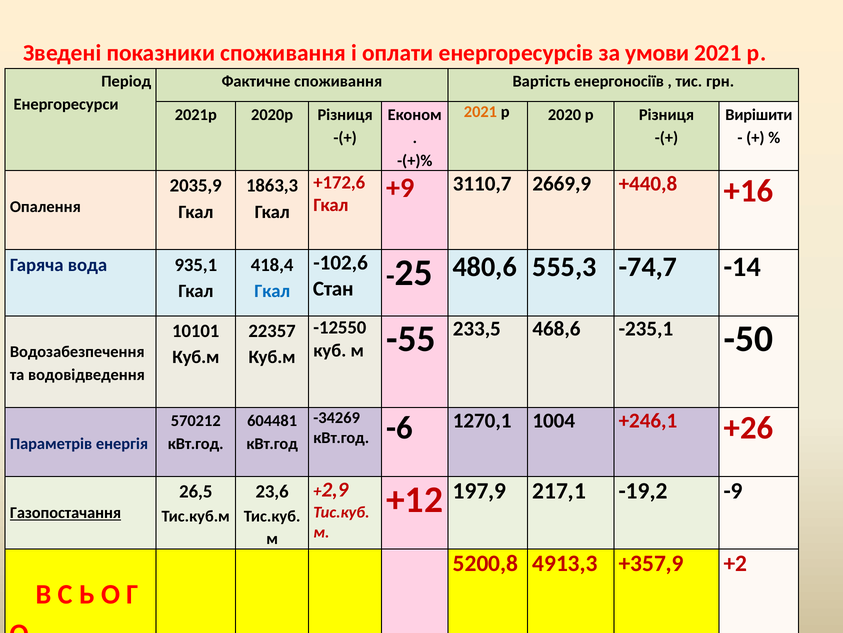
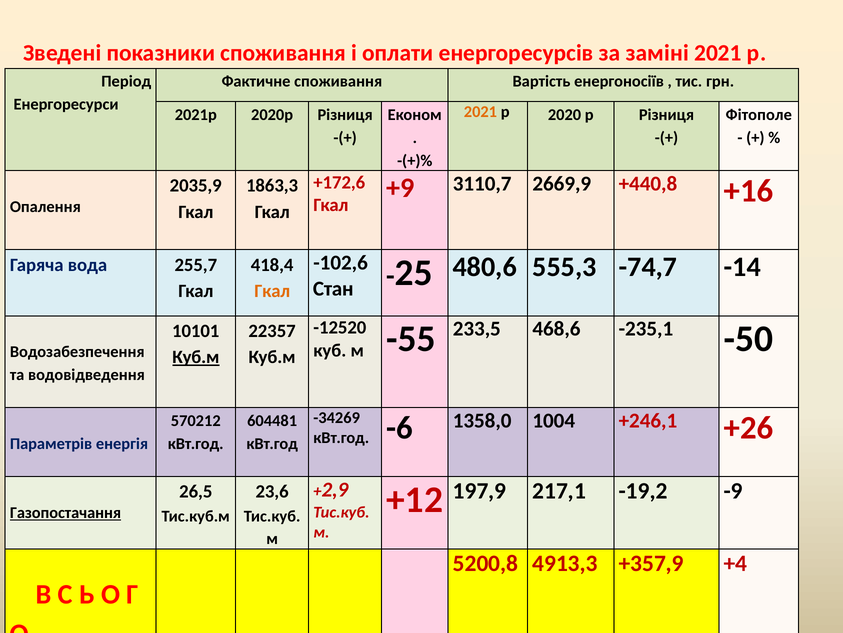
умови: умови -> заміні
Вирішити: Вирішити -> Фітополе
935,1: 935,1 -> 255,7
Гкал at (272, 291) colour: blue -> orange
-12550: -12550 -> -12520
Куб.м at (196, 357) underline: none -> present
1270,1: 1270,1 -> 1358,0
+2: +2 -> +4
